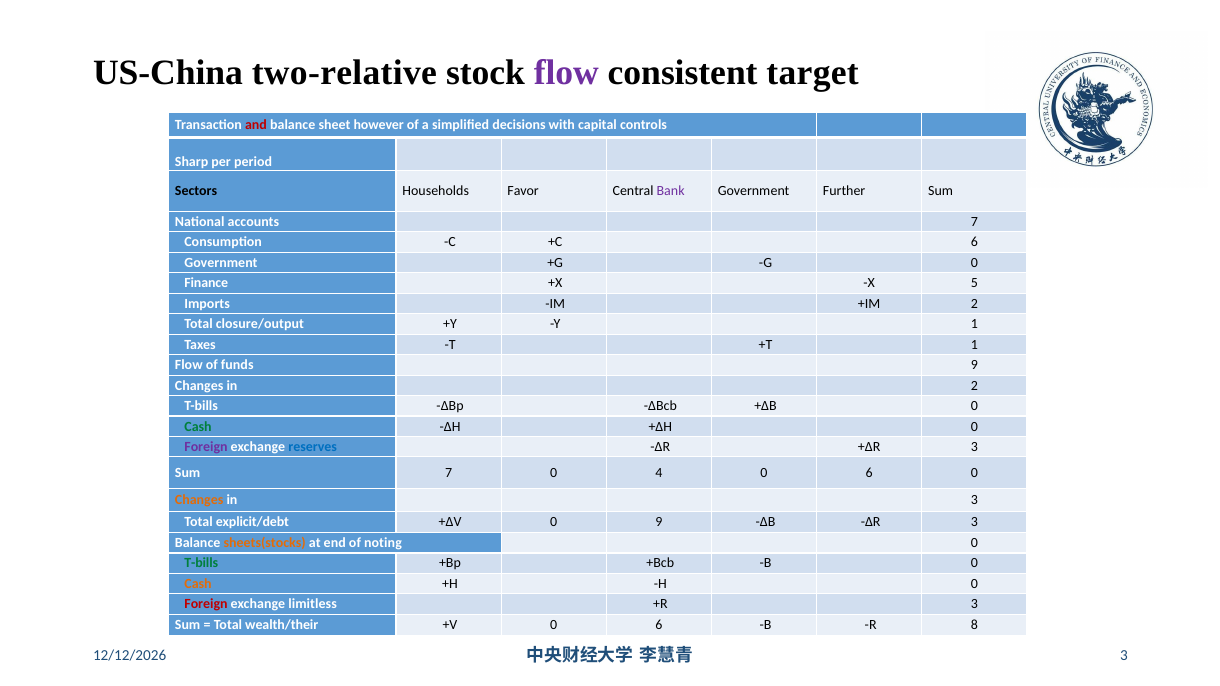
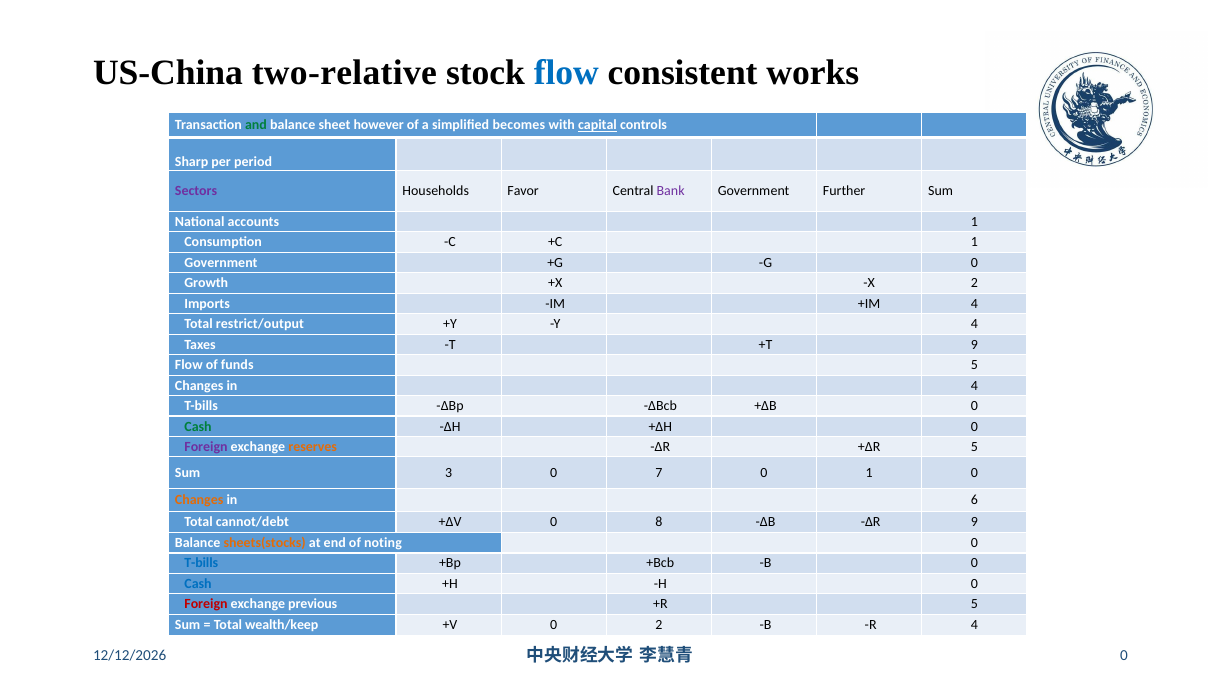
flow at (566, 72) colour: purple -> blue
target: target -> works
and colour: red -> green
decisions: decisions -> becomes
capital underline: none -> present
Sectors colour: black -> purple
accounts 7: 7 -> 1
+C 6: 6 -> 1
Finance: Finance -> Growth
X 5: 5 -> 2
+IM 2: 2 -> 4
closure/output: closure/output -> restrict/output
Y 1: 1 -> 4
+T 1: 1 -> 9
funds 9: 9 -> 5
in 2: 2 -> 4
reserves colour: blue -> orange
+ΔR 3: 3 -> 5
Sum 7: 7 -> 3
4: 4 -> 7
6 at (869, 473): 6 -> 1
in 3: 3 -> 6
explicit/debt: explicit/debt -> cannot/debt
0 9: 9 -> 8
ΔR 3: 3 -> 9
T-bills at (201, 564) colour: green -> blue
Cash at (198, 584) colour: orange -> blue
limitless: limitless -> previous
+R 3: 3 -> 5
wealth/their: wealth/their -> wealth/keep
+V 0 6: 6 -> 2
R 8: 8 -> 4
3 at (1124, 655): 3 -> 0
